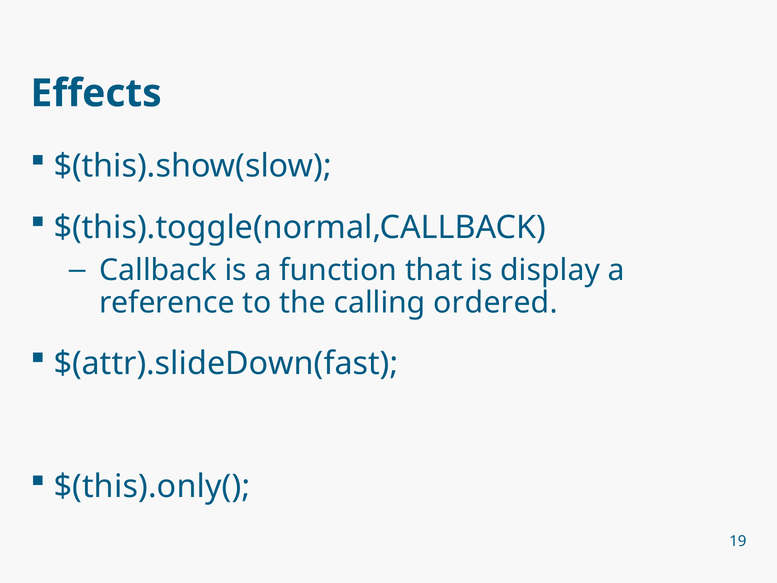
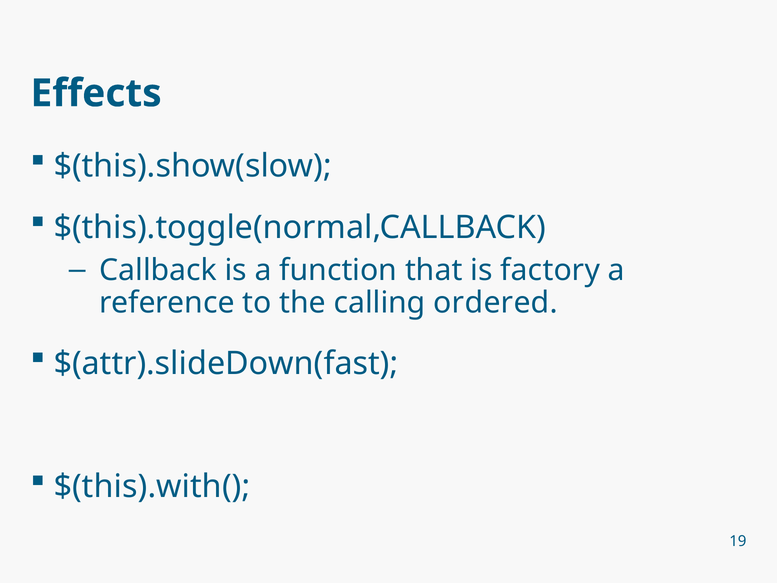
display: display -> factory
$(this).only(: $(this).only( -> $(this).with(
